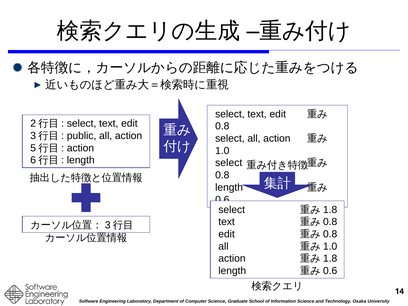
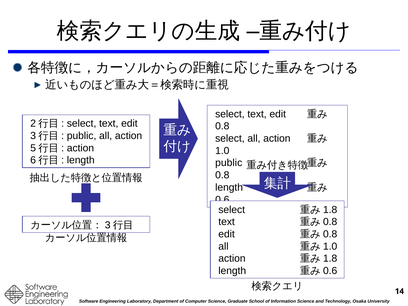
select at (229, 163): select -> public
